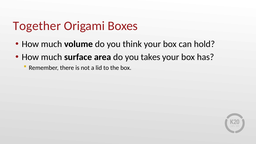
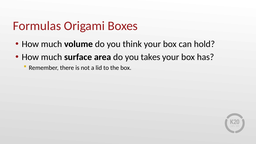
Together: Together -> Formulas
